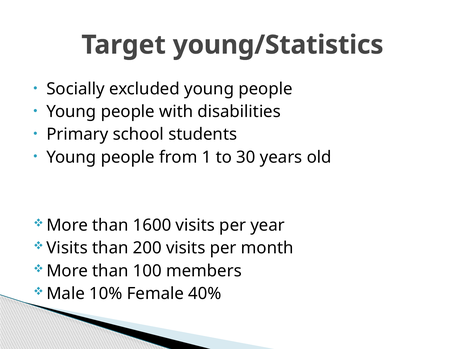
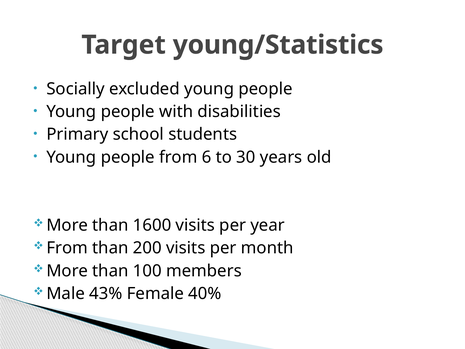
1: 1 -> 6
Visits at (67, 248): Visits -> From
10%: 10% -> 43%
